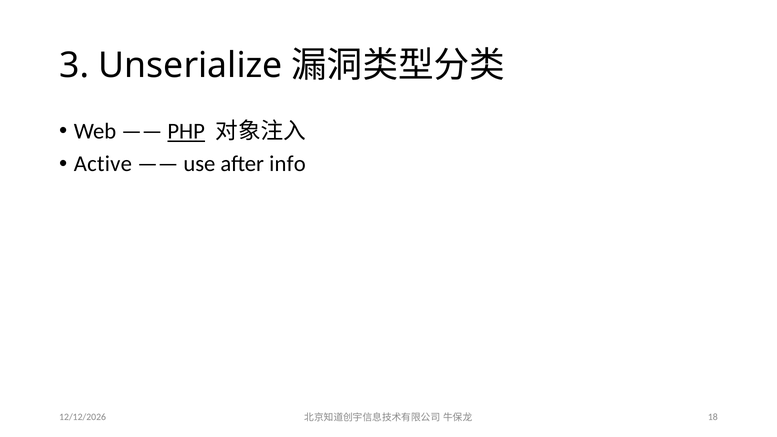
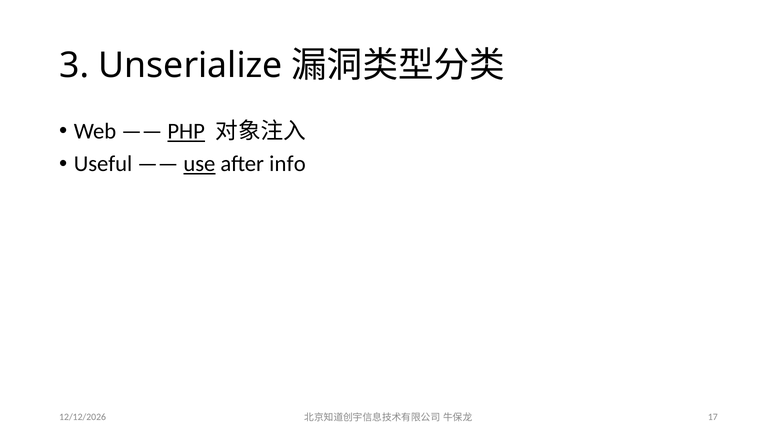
Active: Active -> Useful
use underline: none -> present
18: 18 -> 17
